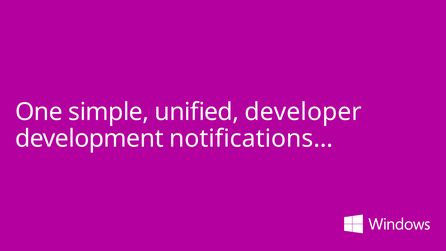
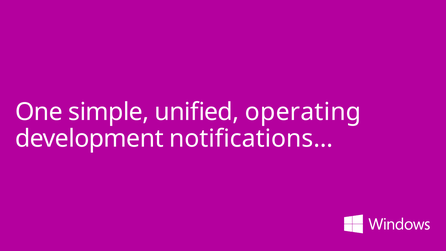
developer: developer -> operating
